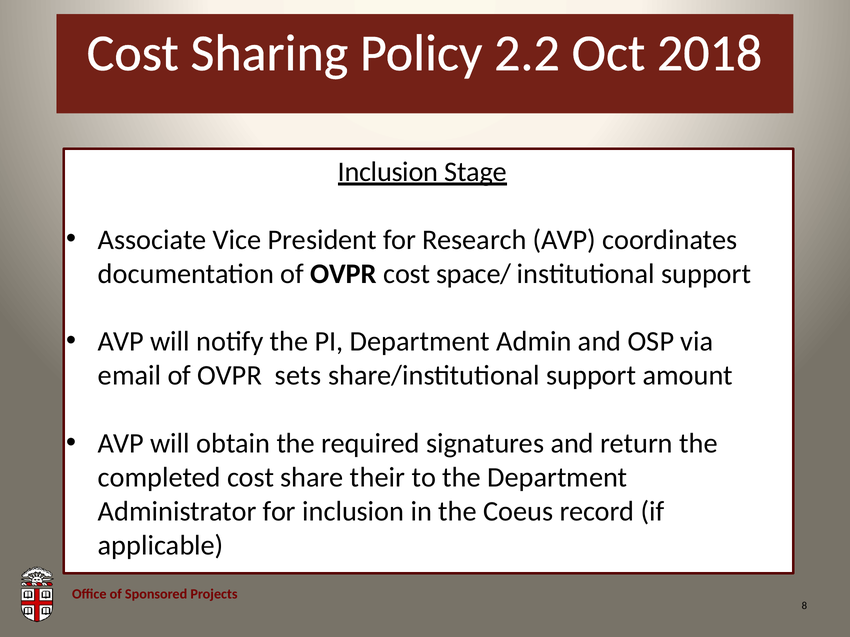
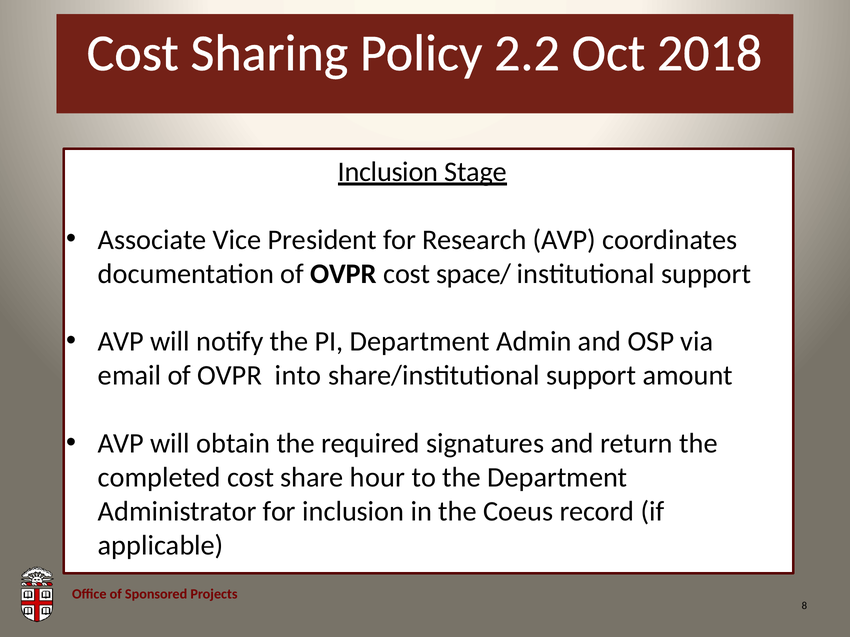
sets: sets -> into
their: their -> hour
